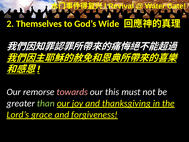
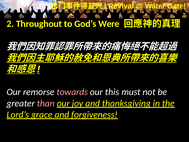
Themselves: Themselves -> Throughout
Wide: Wide -> Were
than colour: light green -> pink
